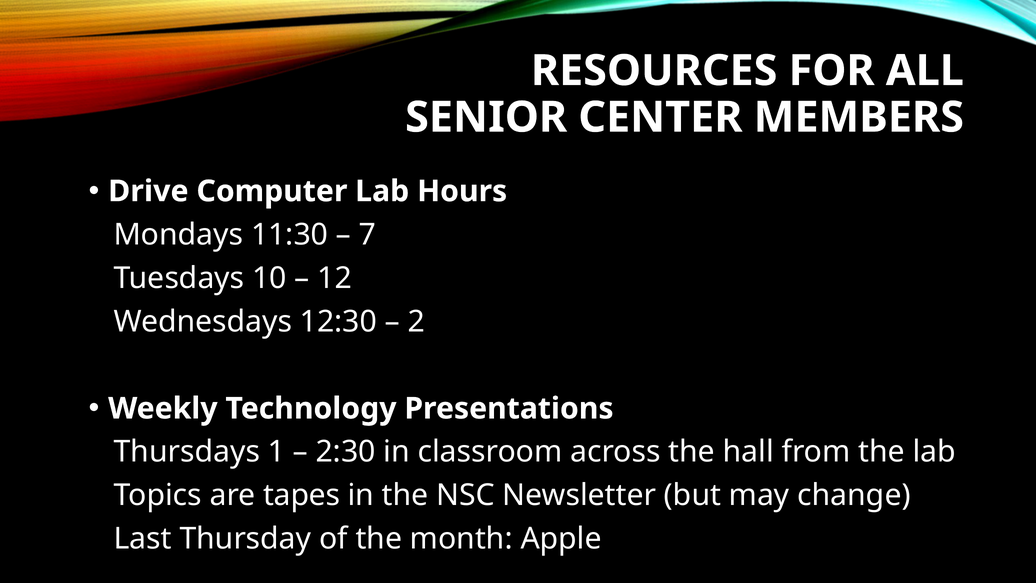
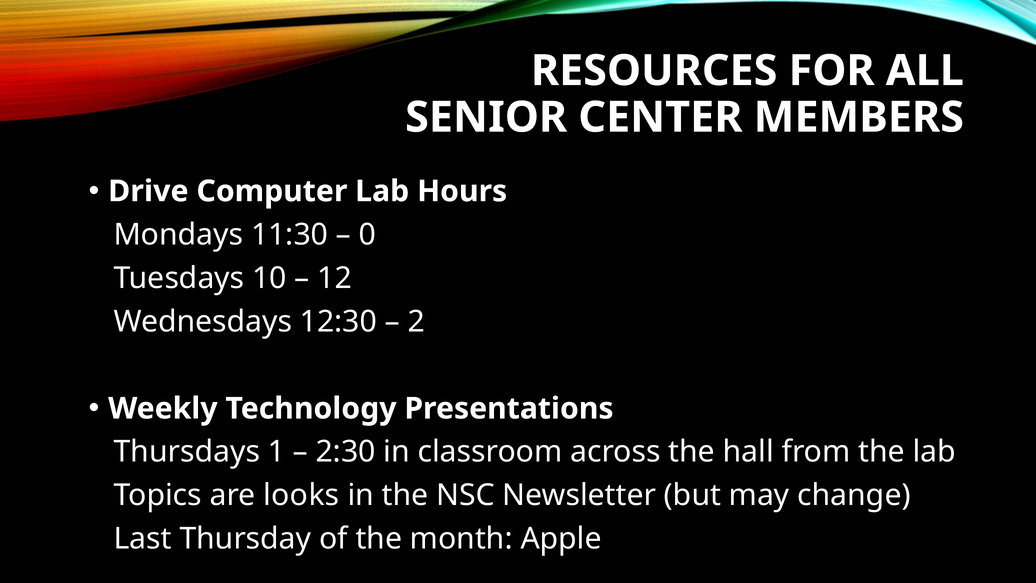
7: 7 -> 0
tapes: tapes -> looks
